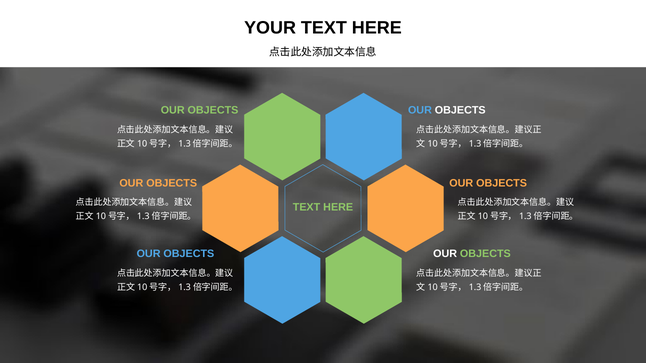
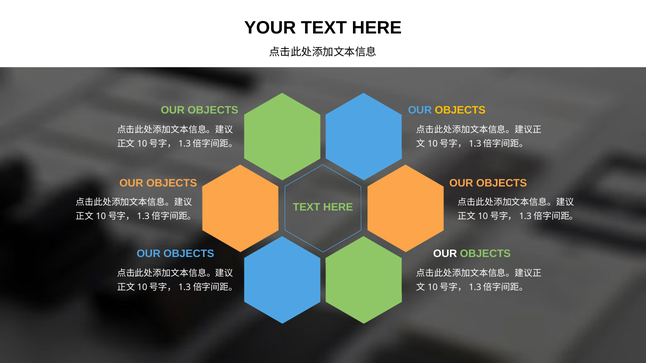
OBJECTS at (460, 111) colour: white -> yellow
